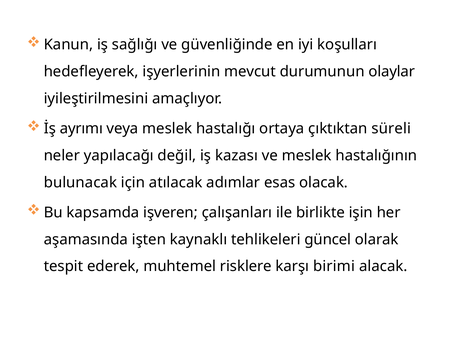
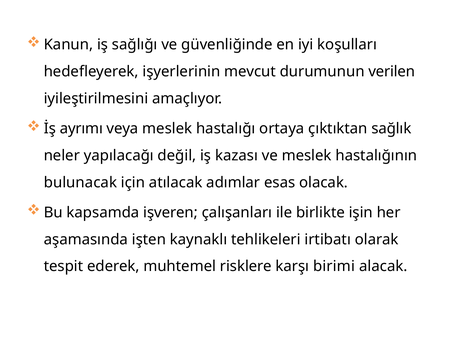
olaylar: olaylar -> verilen
süreli: süreli -> sağlık
güncel: güncel -> irtibatı
